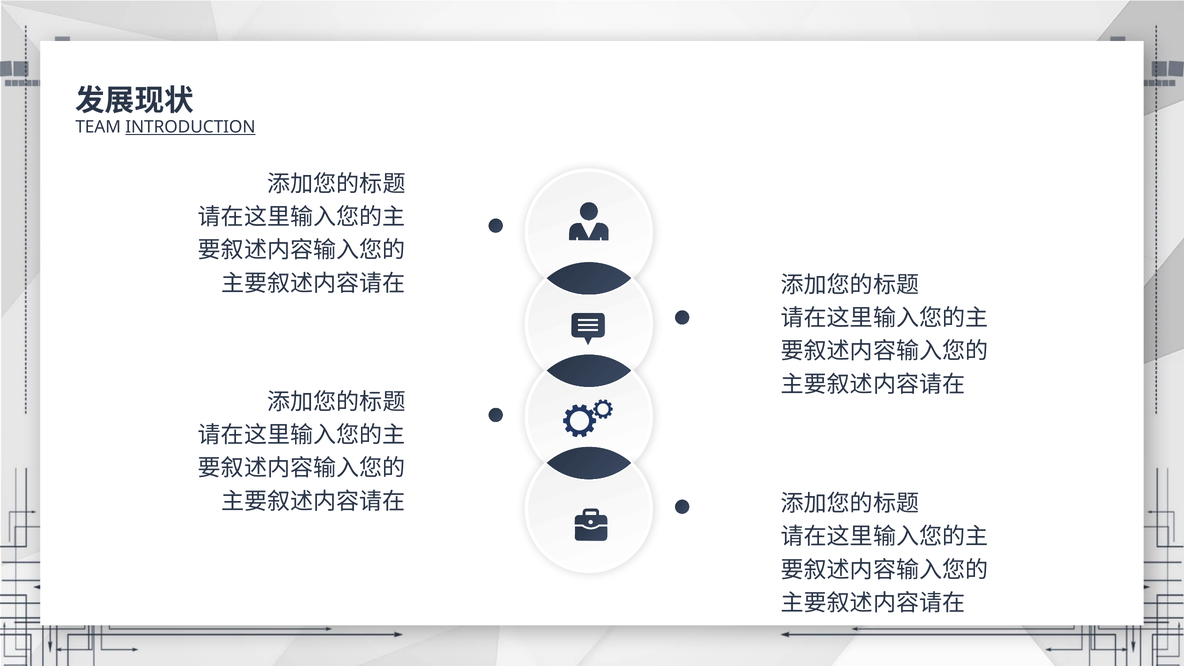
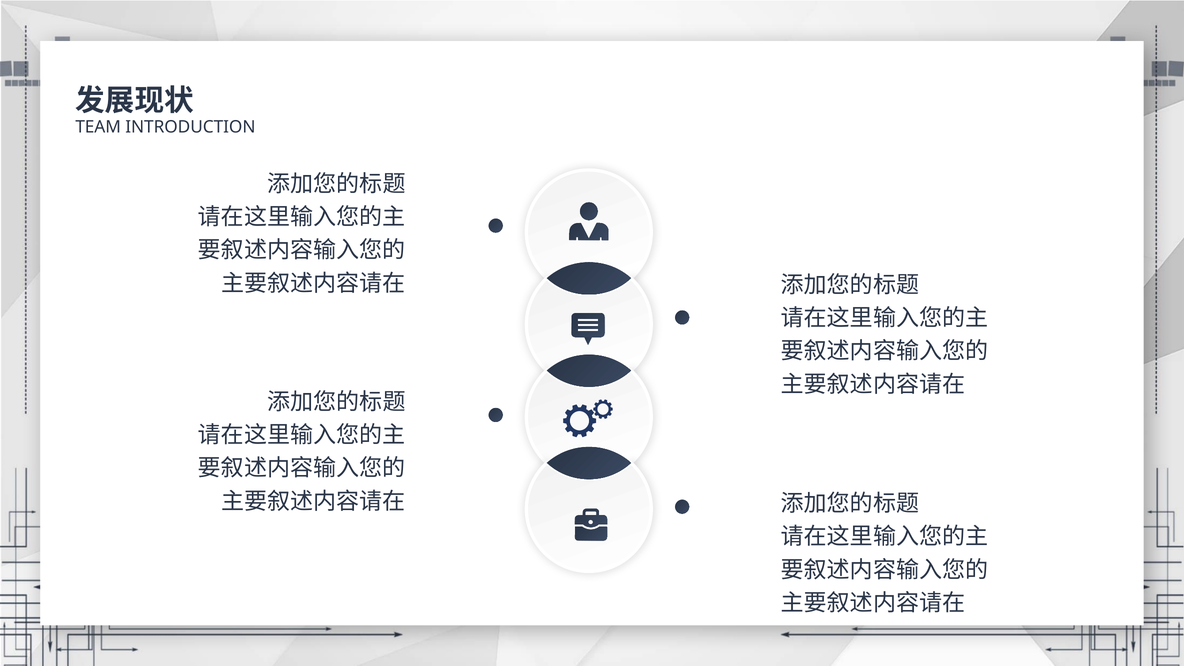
INTRODUCTION underline: present -> none
